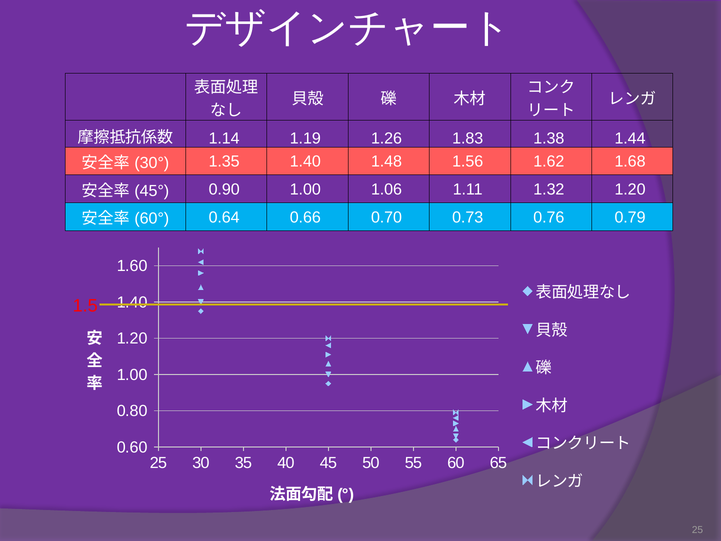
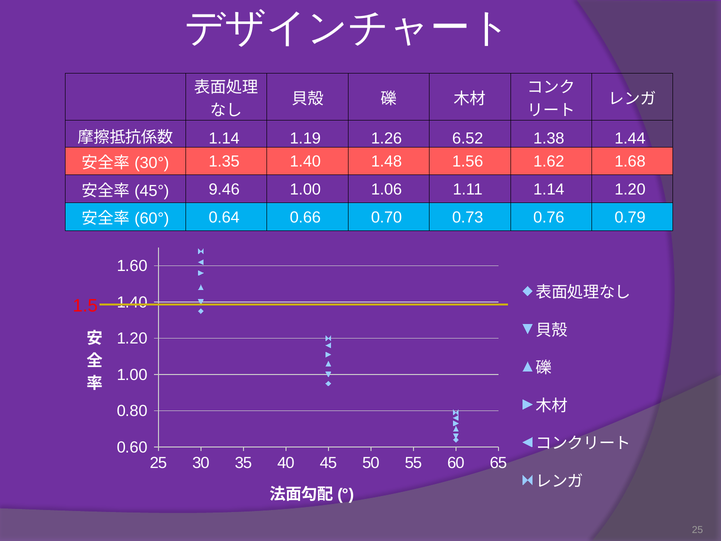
1.83: 1.83 -> 6.52
0.90: 0.90 -> 9.46
1.11 1.32: 1.32 -> 1.14
